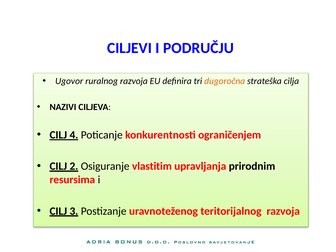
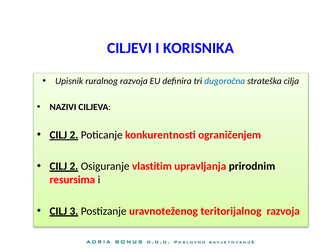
PODRUČJU: PODRUČJU -> KORISNIKA
Ugovor: Ugovor -> Upisnik
dugoročna colour: orange -> blue
4 at (74, 135): 4 -> 2
